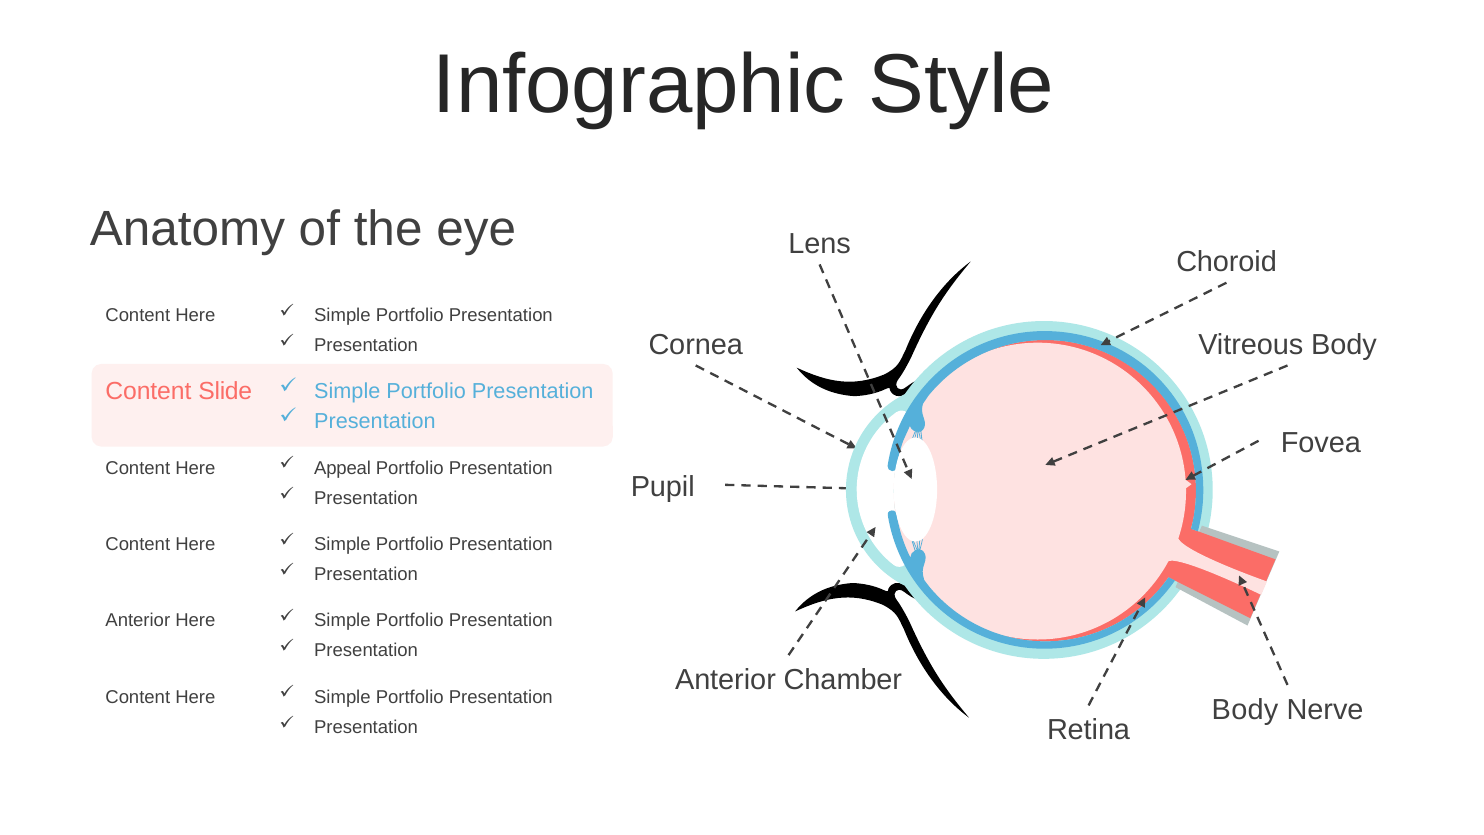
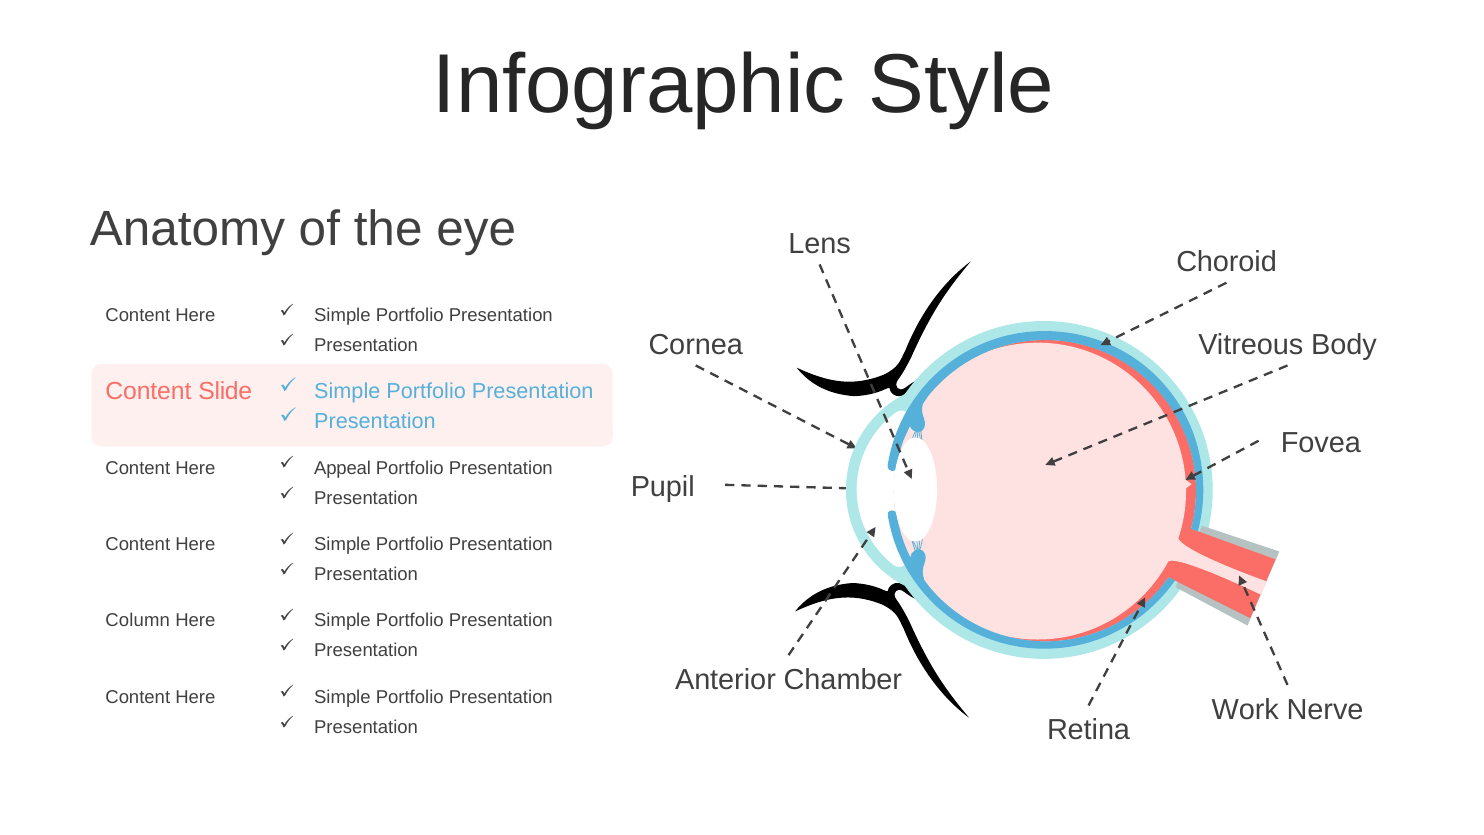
Anterior at (138, 620): Anterior -> Column
Body at (1245, 709): Body -> Work
